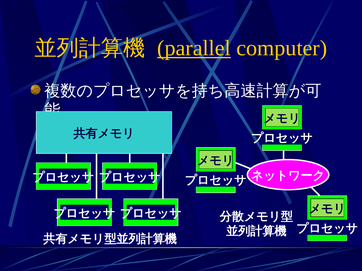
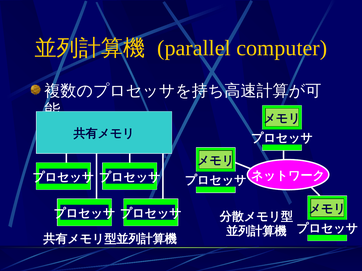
parallel underline: present -> none
